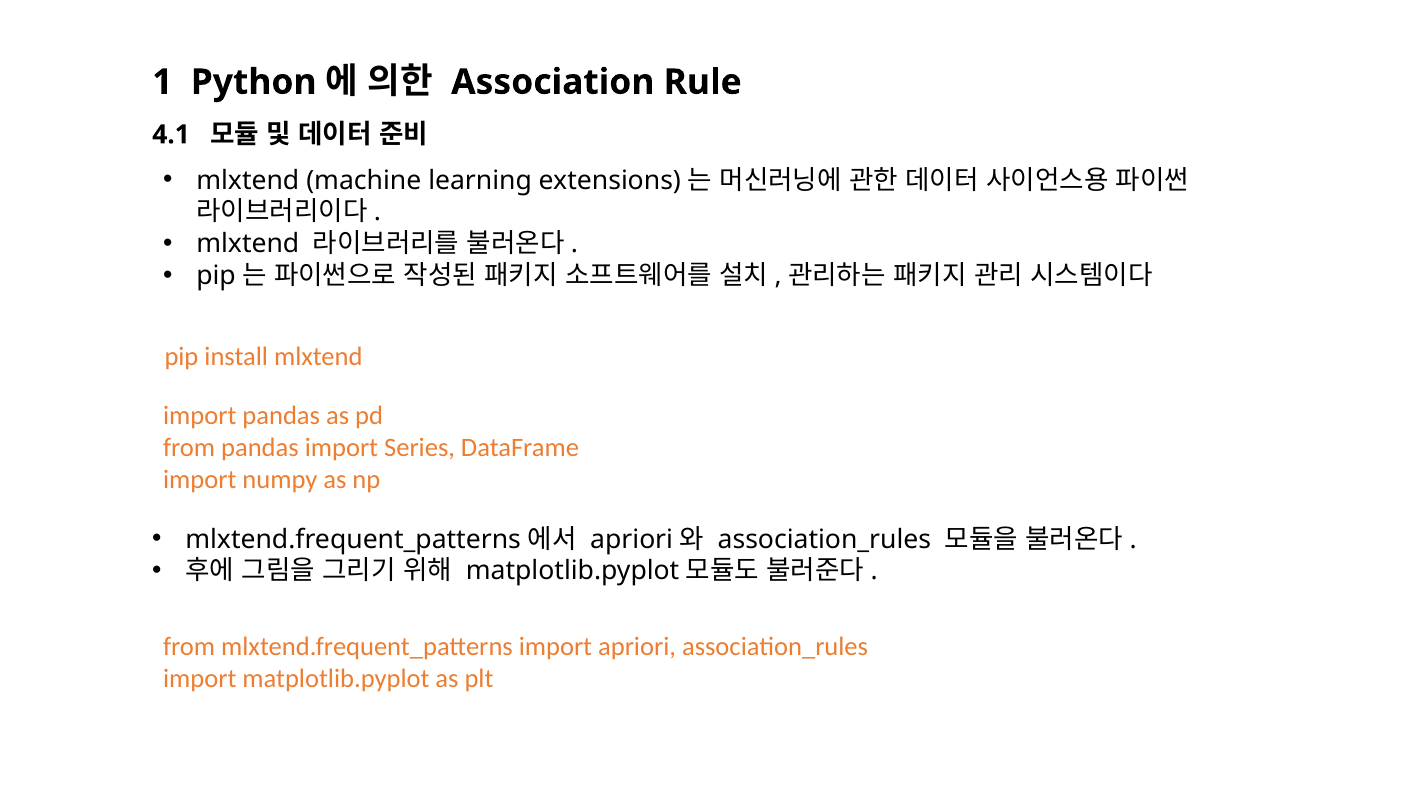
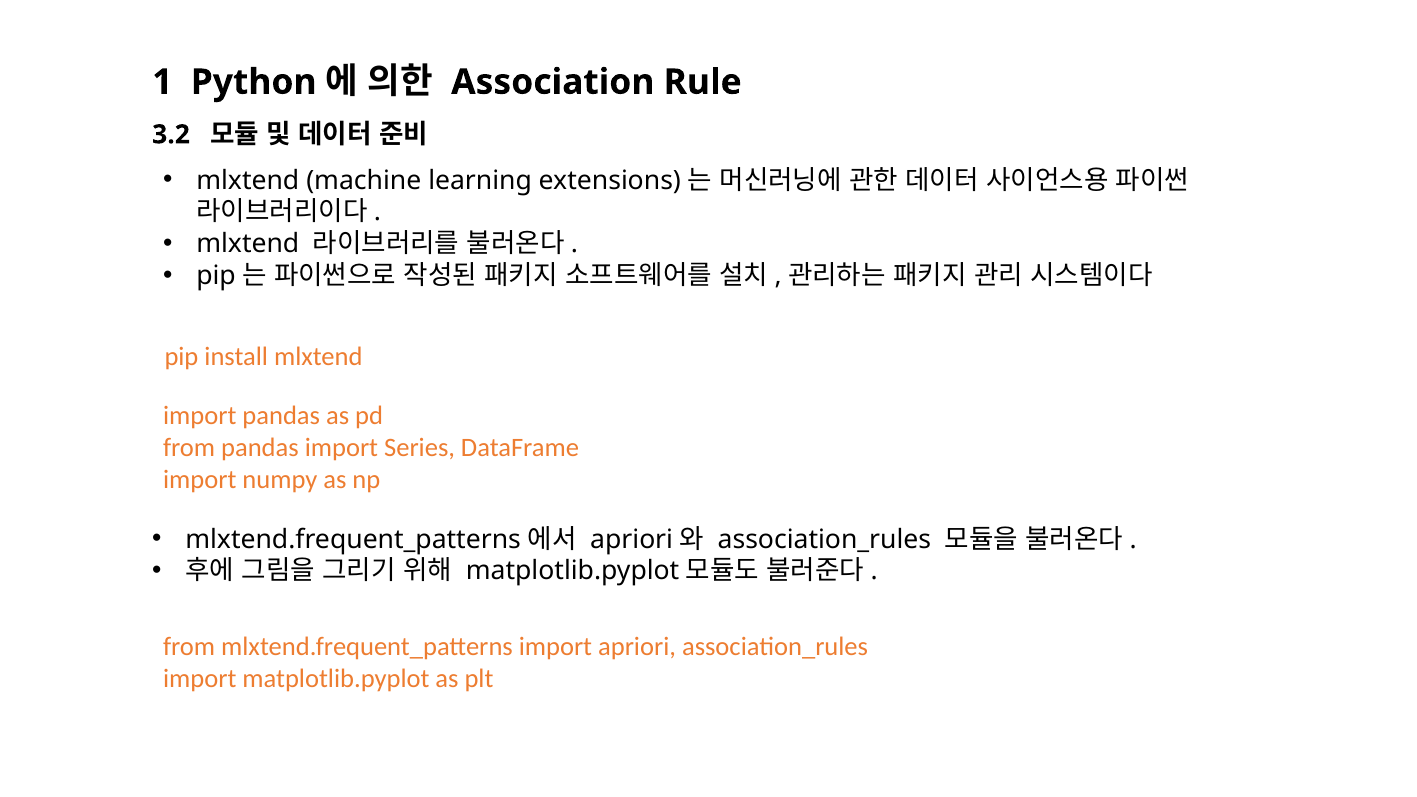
4.1: 4.1 -> 3.2
